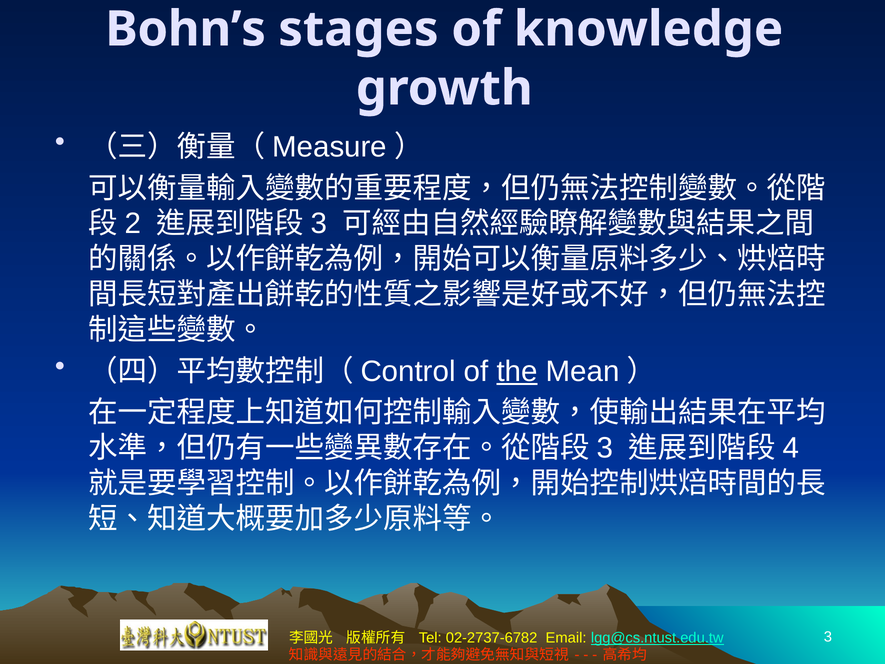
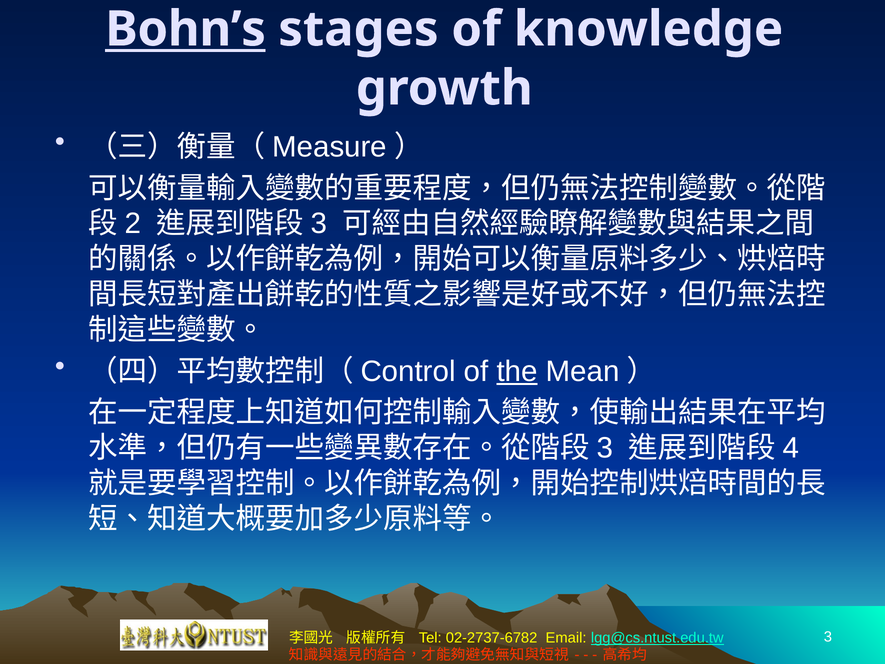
Bohn’s underline: none -> present
